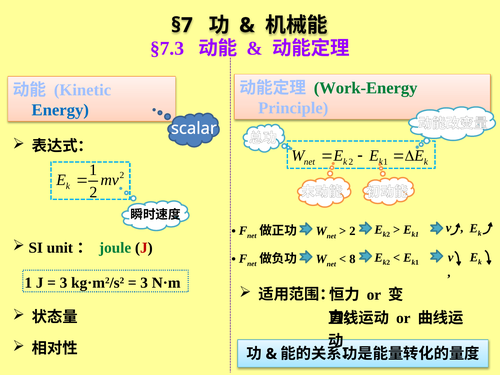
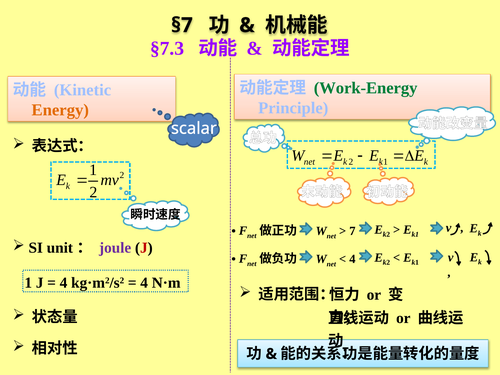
Energy colour: blue -> orange
2 at (352, 231): 2 -> 7
joule colour: green -> purple
8 at (352, 259): 8 -> 4
3 at (64, 283): 3 -> 4
3 at (144, 283): 3 -> 4
